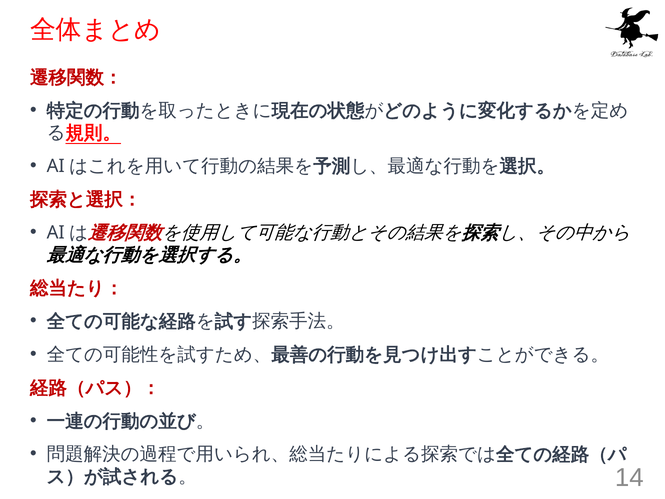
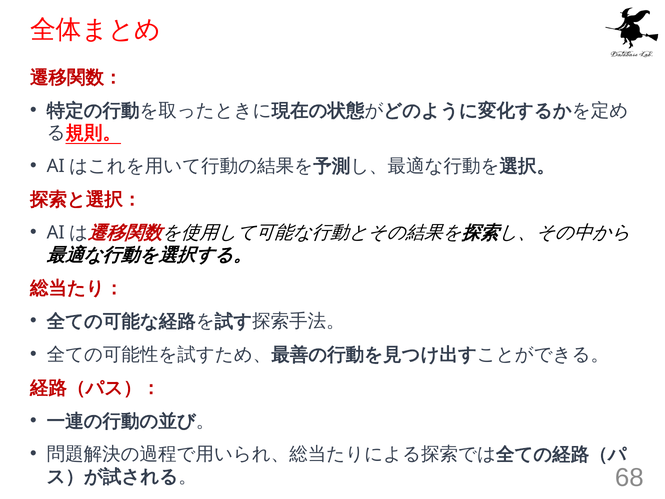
14: 14 -> 68
